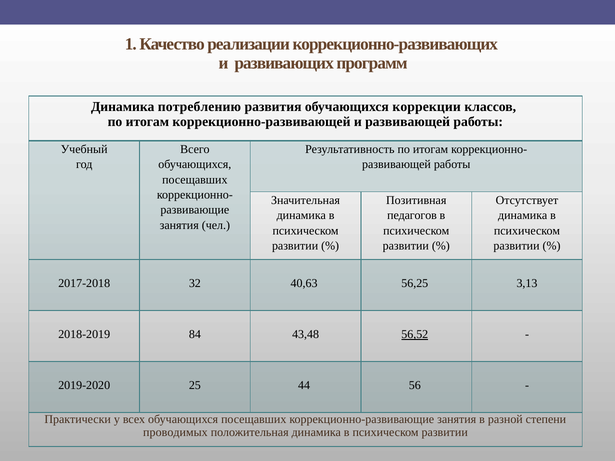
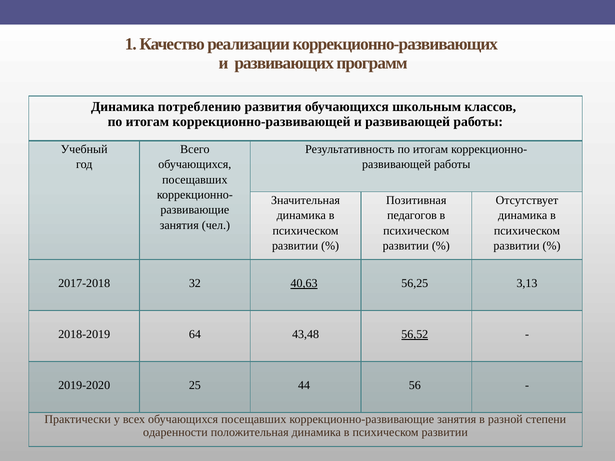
коррекции: коррекции -> школьным
40,63 underline: none -> present
84: 84 -> 64
проводимых: проводимых -> одаренности
